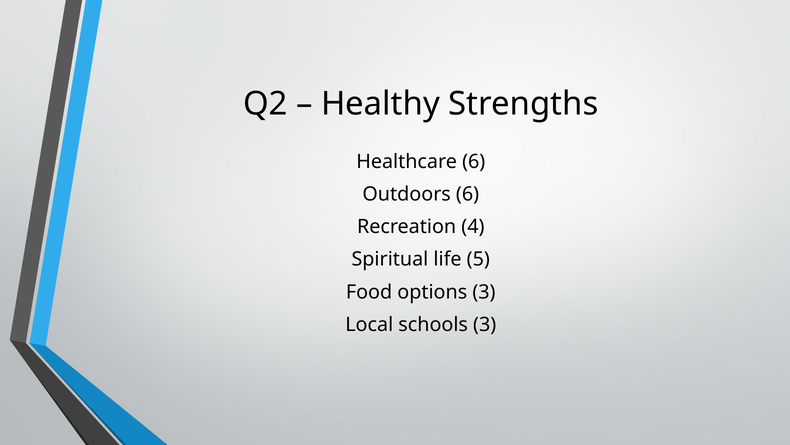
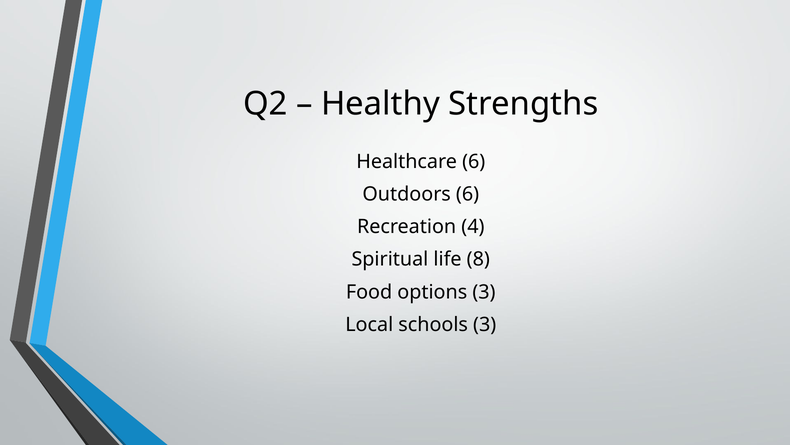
5: 5 -> 8
